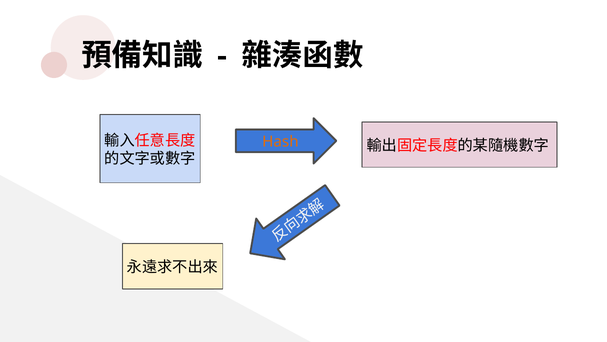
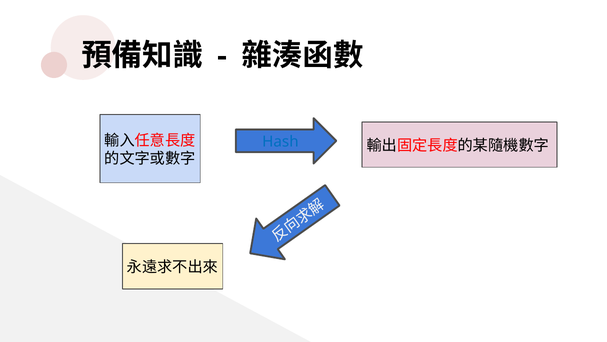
Hash colour: orange -> blue
